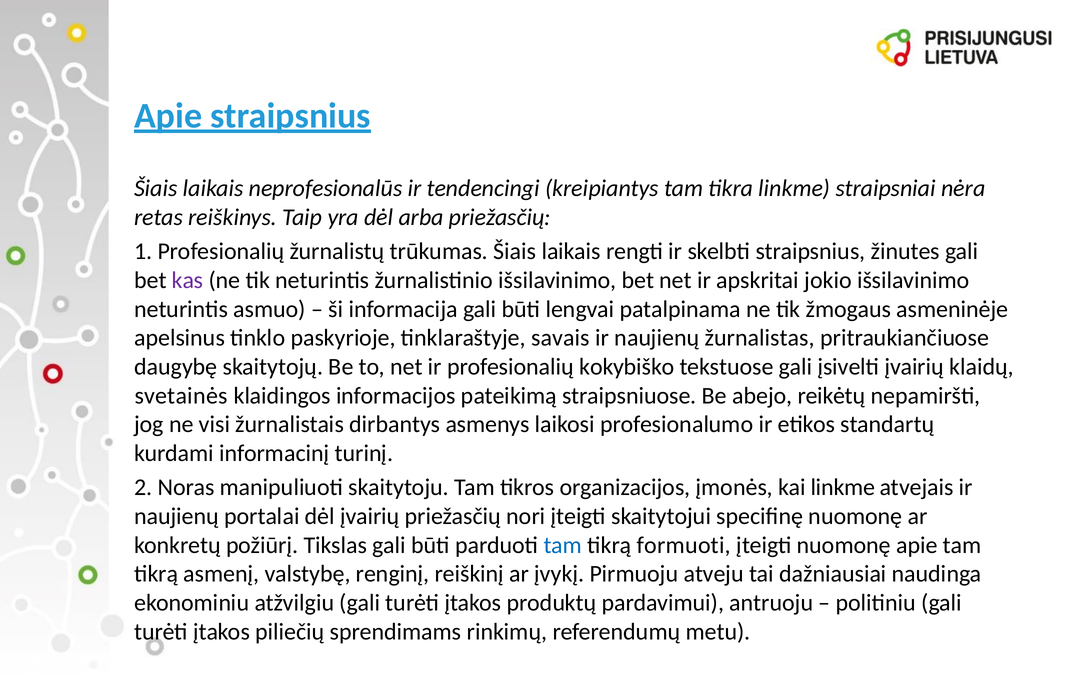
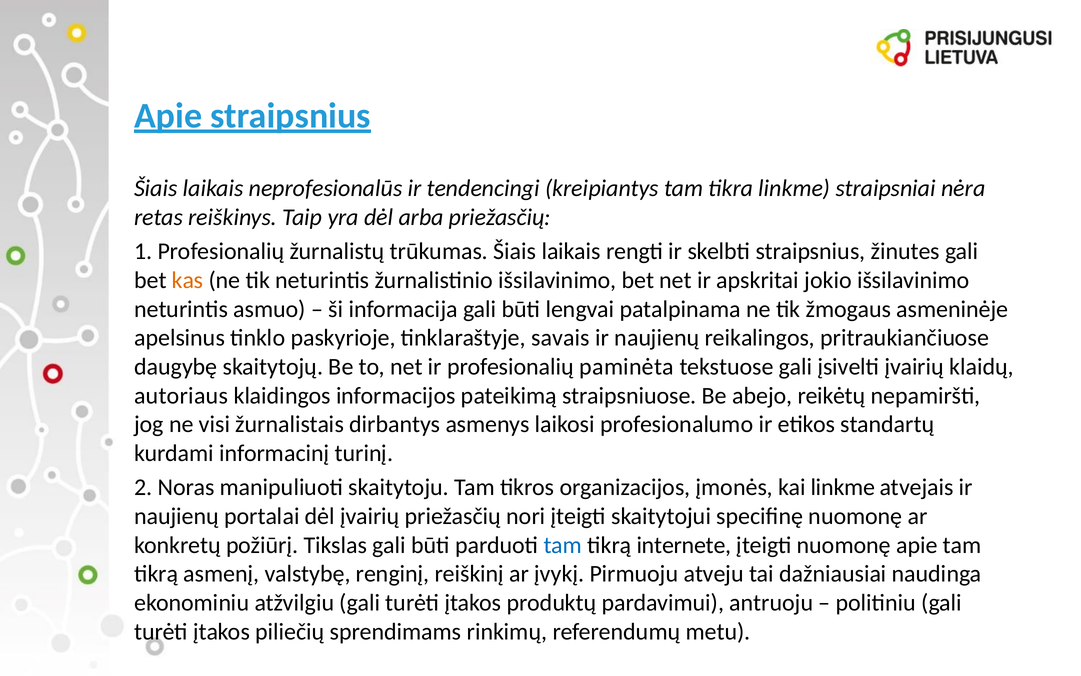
kas colour: purple -> orange
žurnalistas: žurnalistas -> reikalingos
kokybiško: kokybiško -> paminėta
svetainės: svetainės -> autoriaus
formuoti: formuoti -> internete
